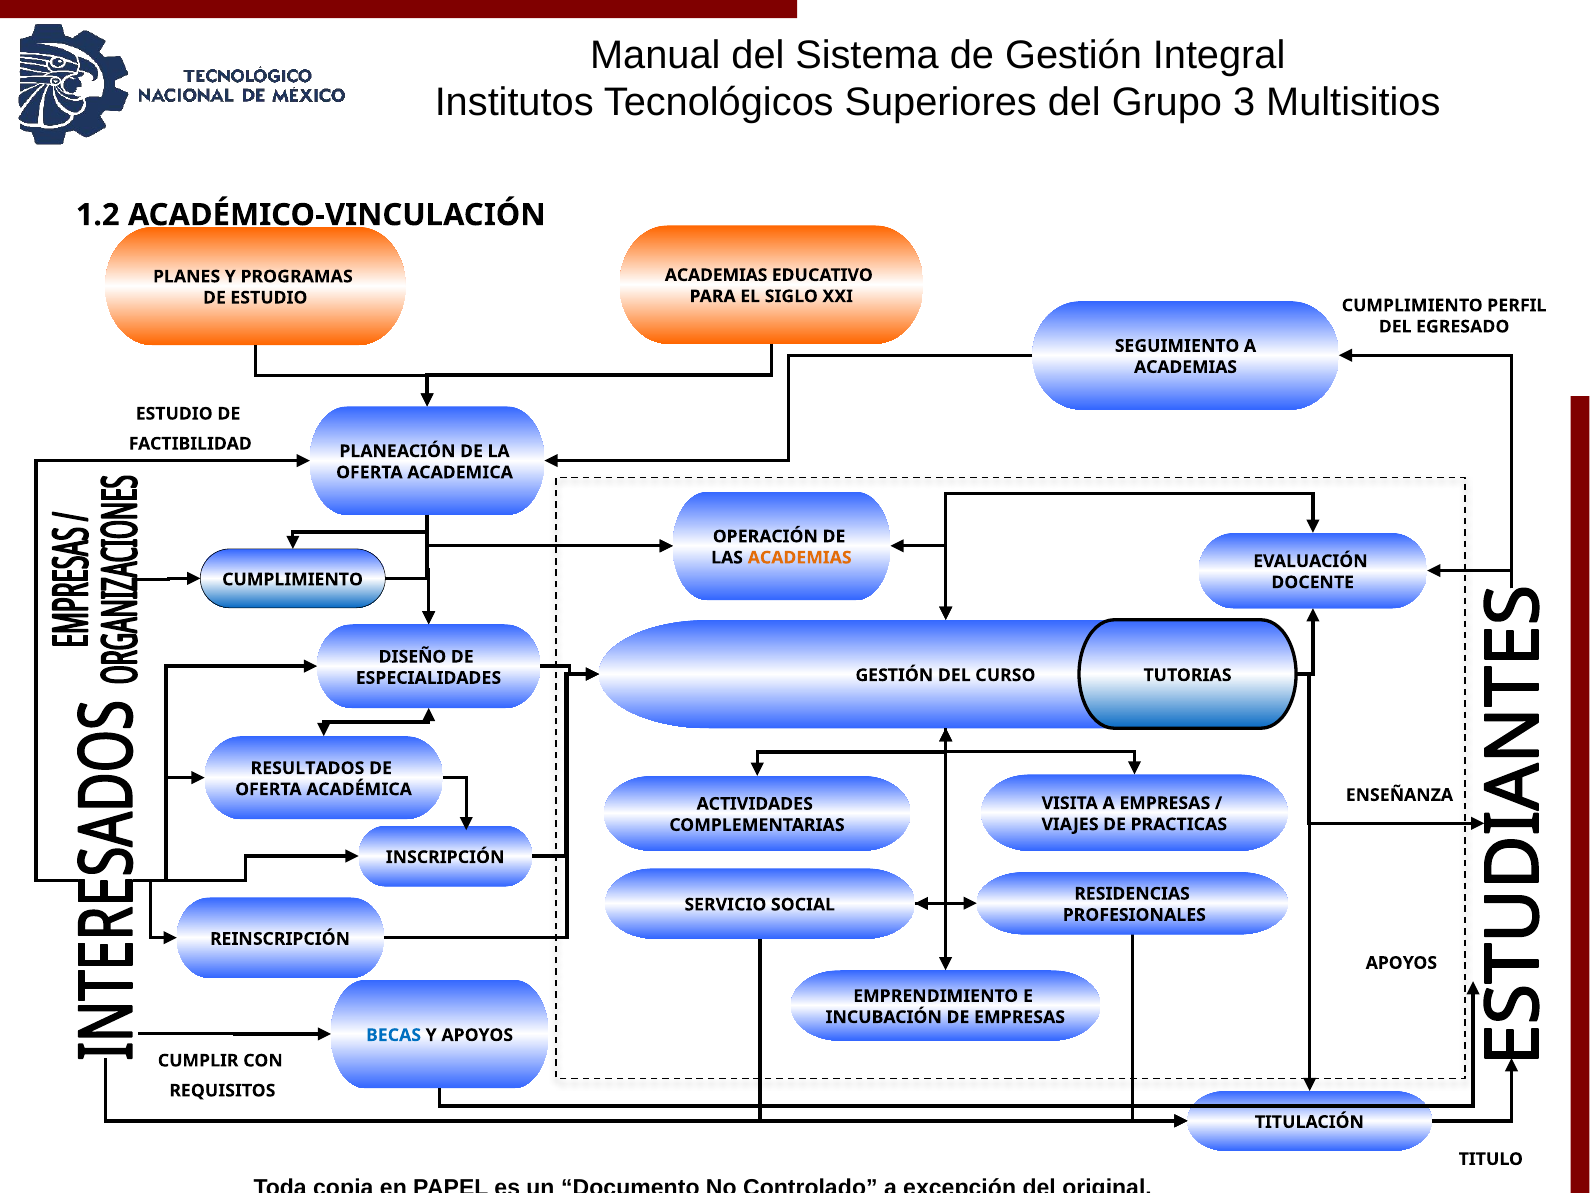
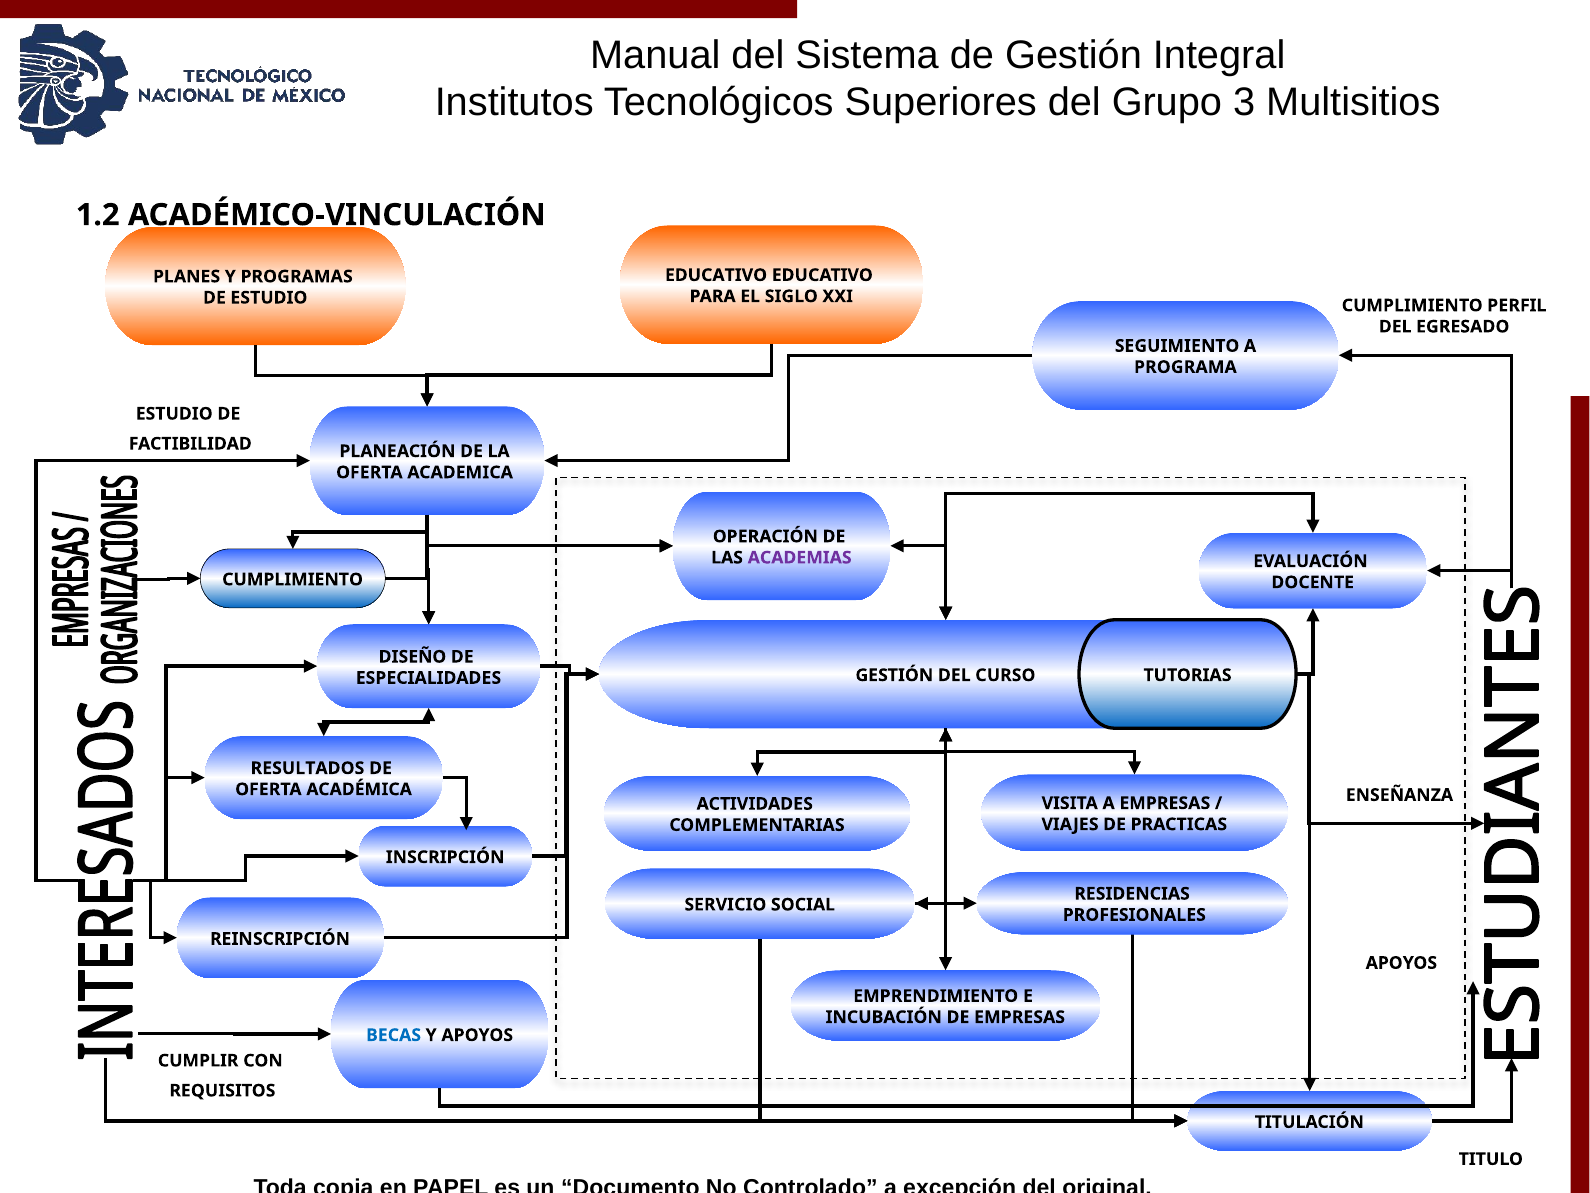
ACADEMIAS at (716, 275): ACADEMIAS -> EDUCATIVO
ACADEMIAS at (1186, 367): ACADEMIAS -> PROGRAMA
ACADEMIAS at (800, 557) colour: orange -> purple
